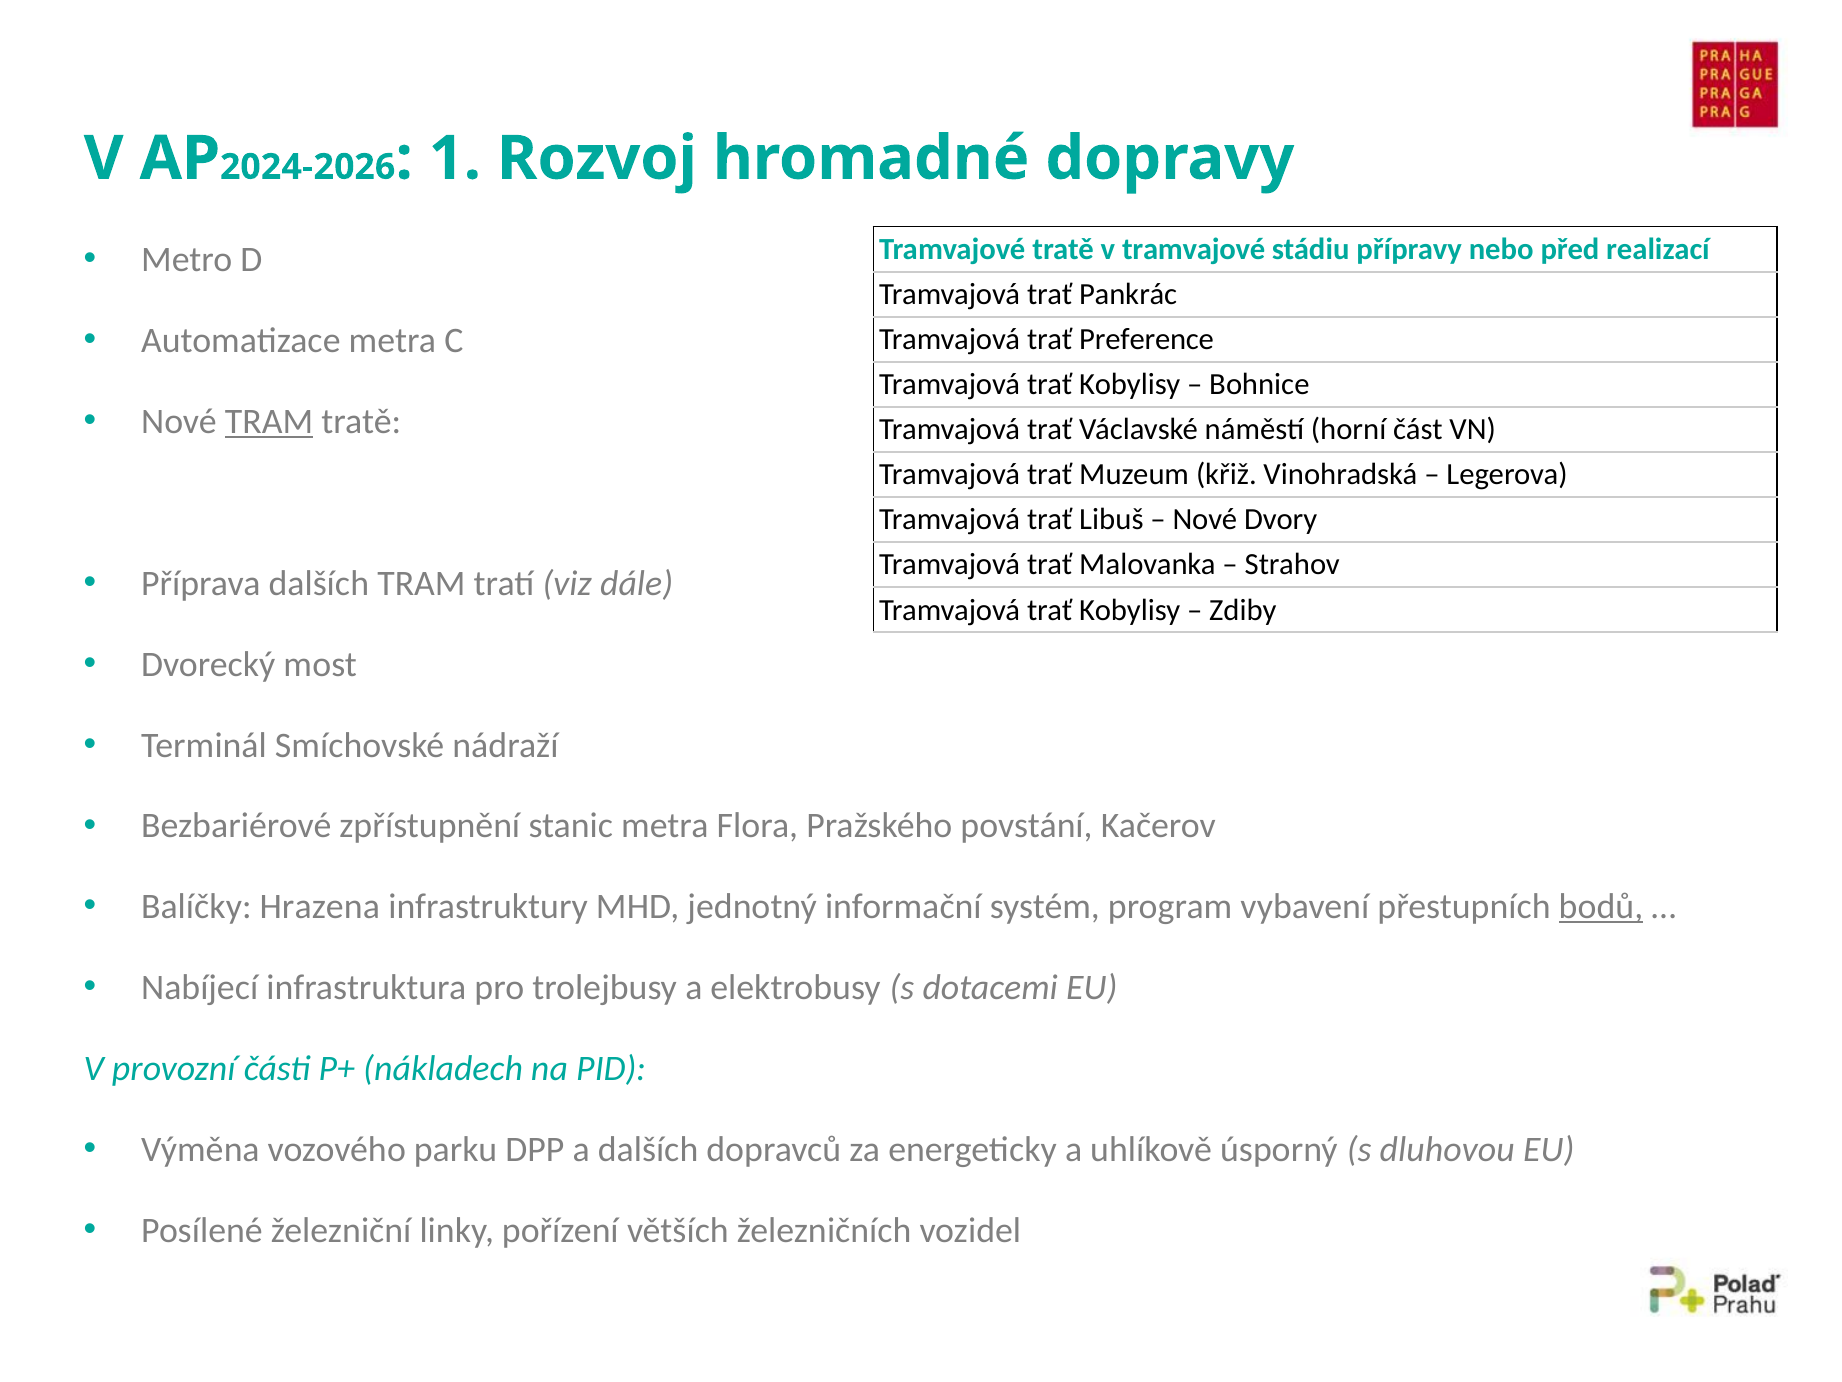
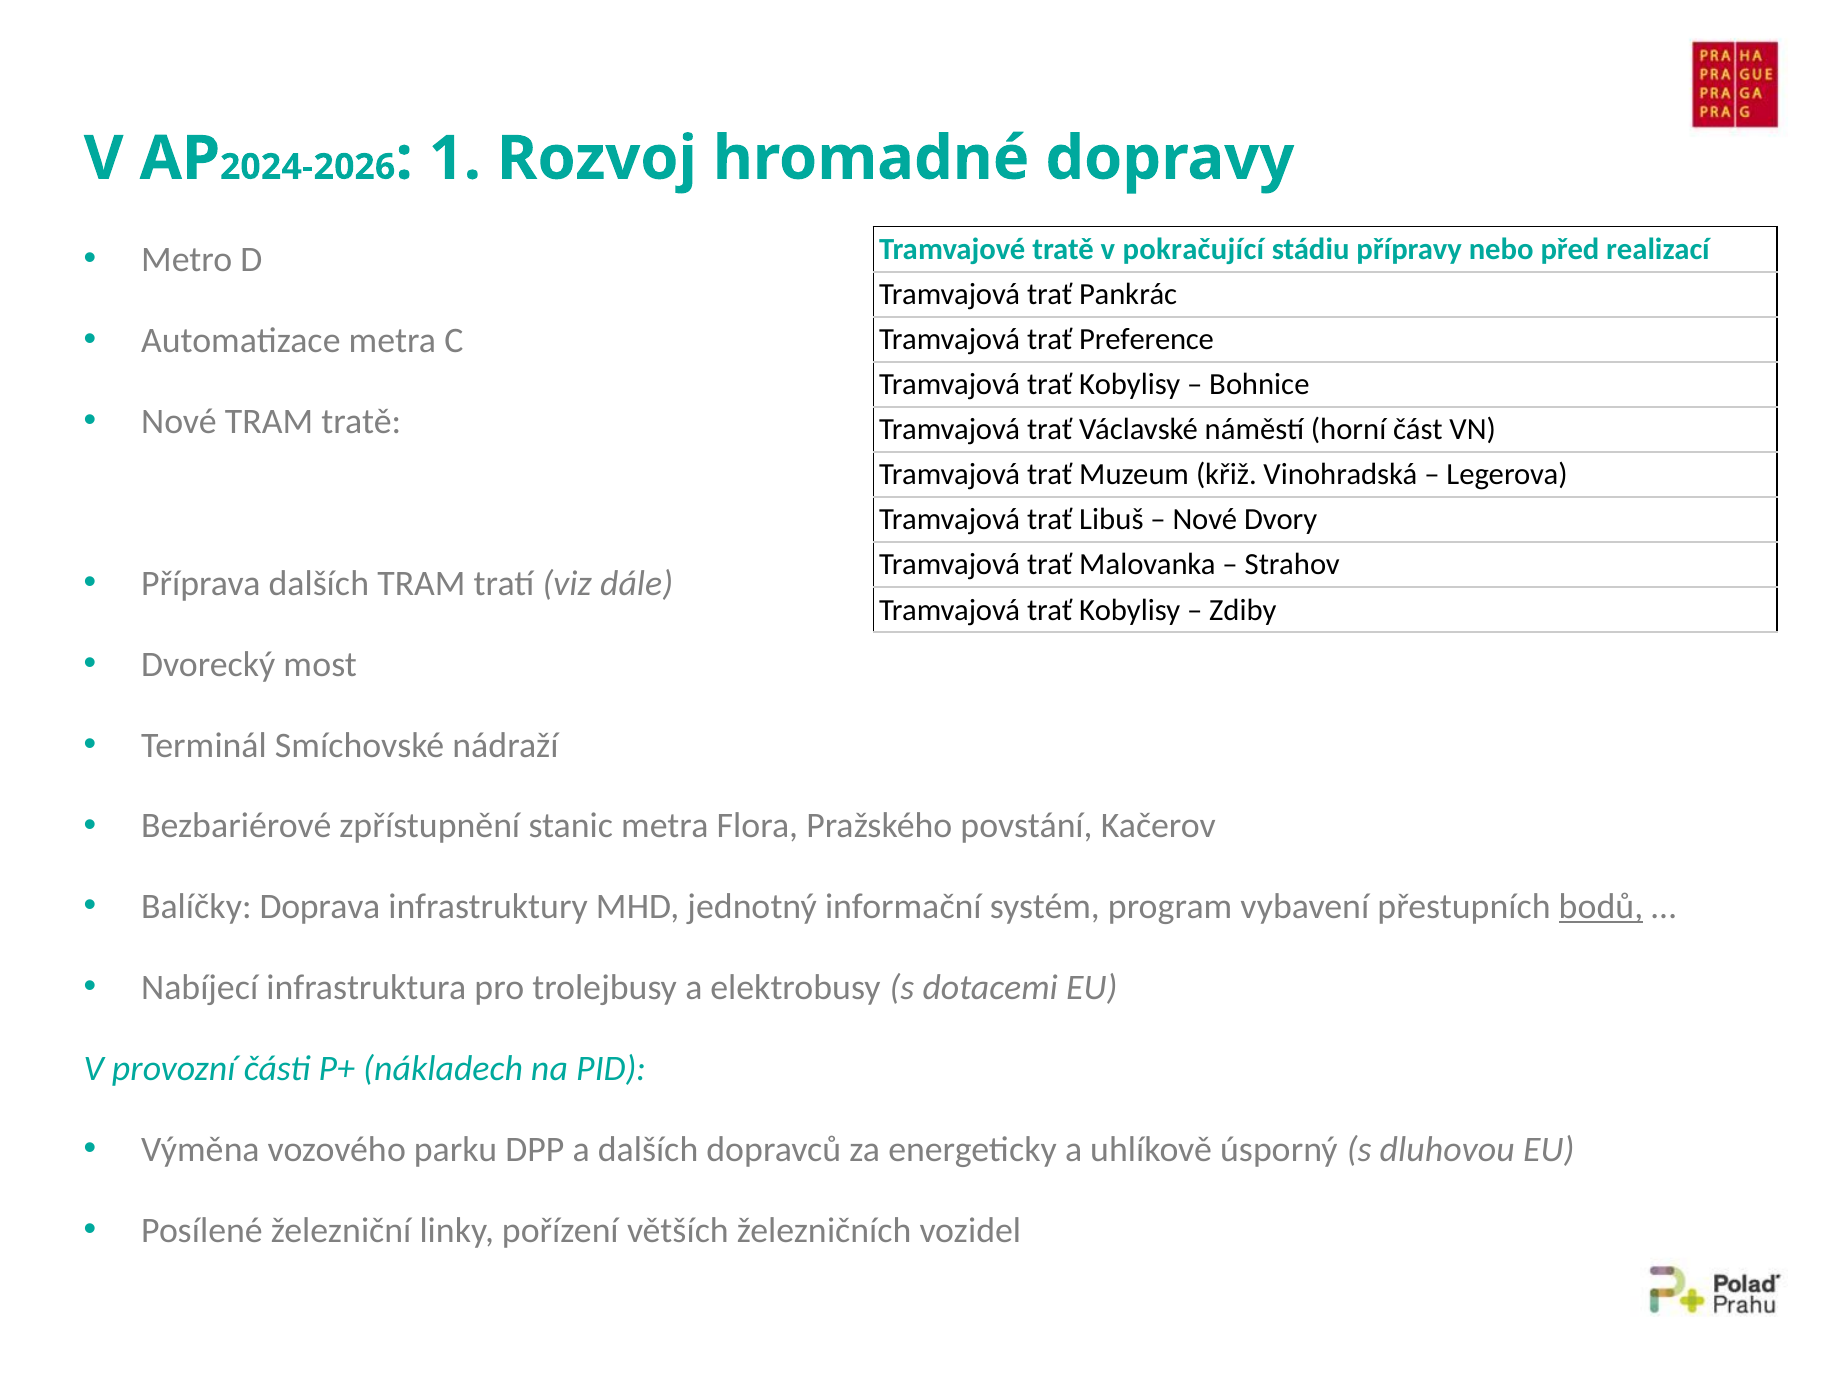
v tramvajové: tramvajové -> pokračující
TRAM at (269, 421) underline: present -> none
Hrazena: Hrazena -> Doprava
